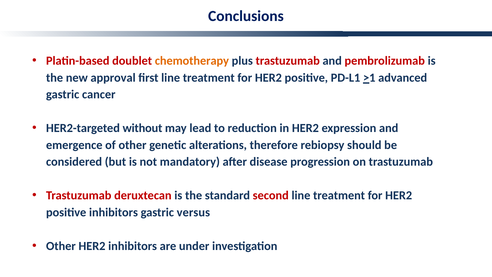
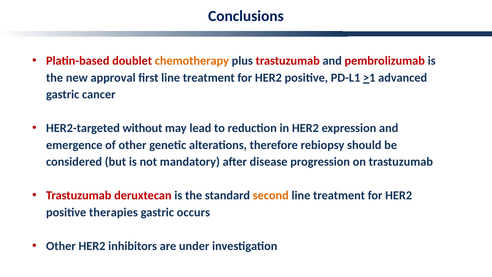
second colour: red -> orange
positive inhibitors: inhibitors -> therapies
versus: versus -> occurs
